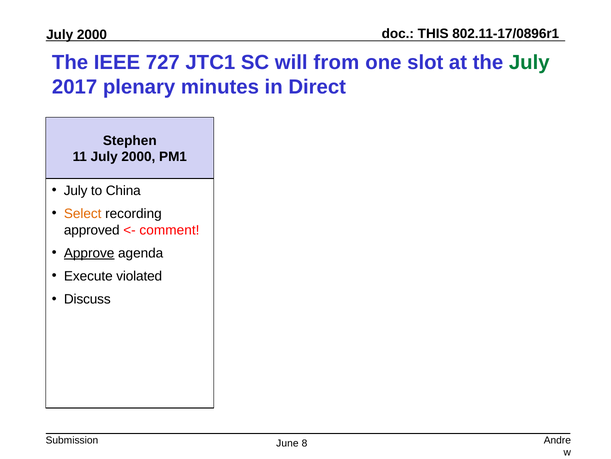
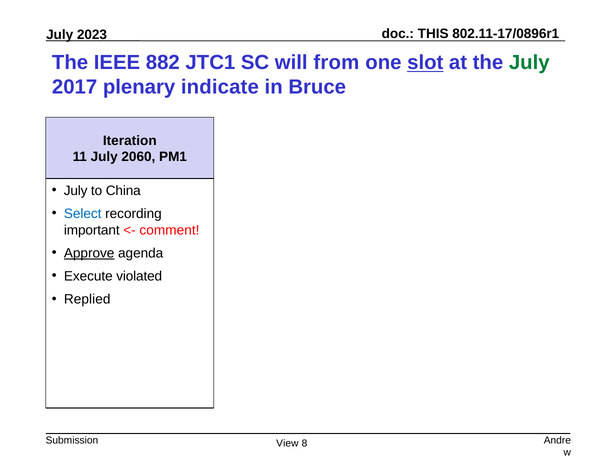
2000 at (92, 35): 2000 -> 2023
727: 727 -> 882
slot underline: none -> present
minutes: minutes -> indicate
Direct: Direct -> Bruce
Stephen: Stephen -> Iteration
11 July 2000: 2000 -> 2060
Select colour: orange -> blue
approved: approved -> important
Discuss: Discuss -> Replied
June: June -> View
